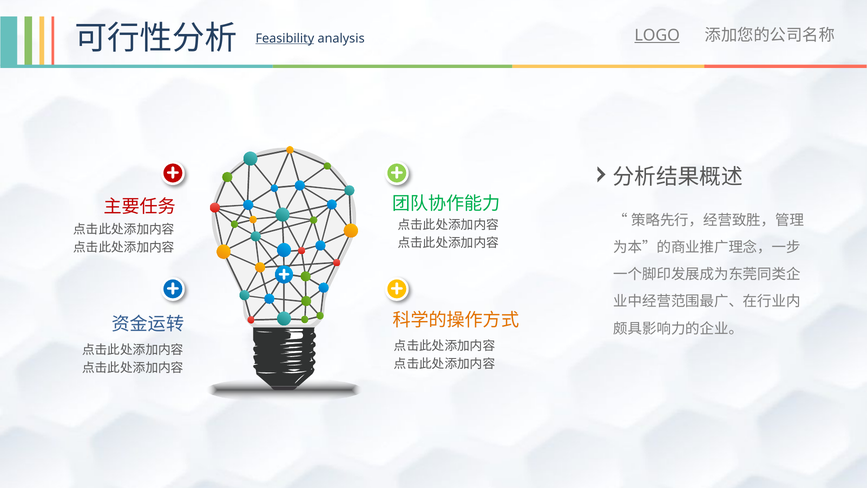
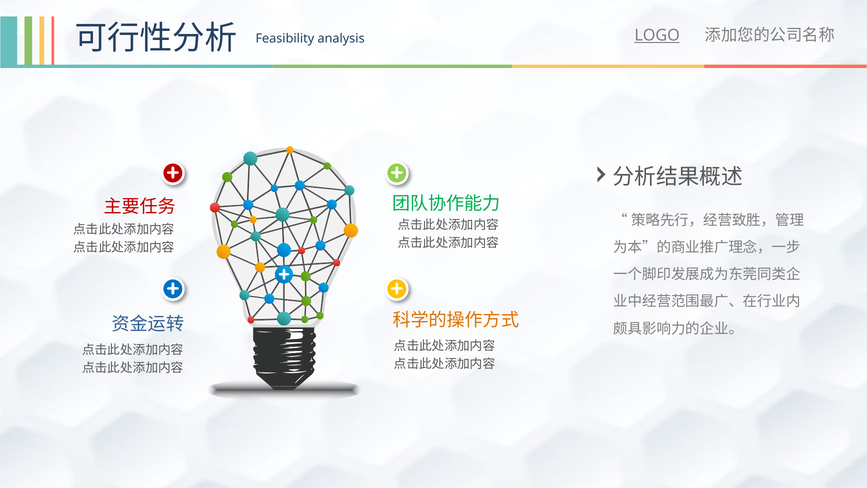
Feasibility underline: present -> none
